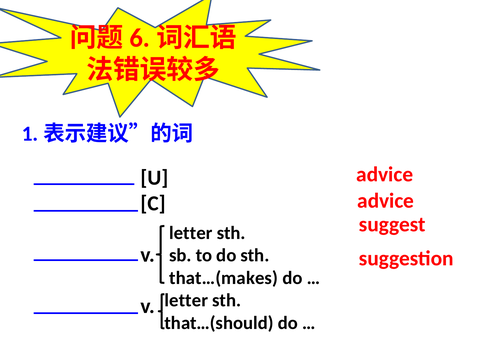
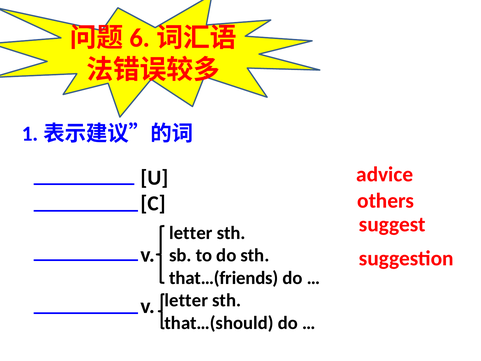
advice at (386, 201): advice -> others
that…(makes: that…(makes -> that…(friends
